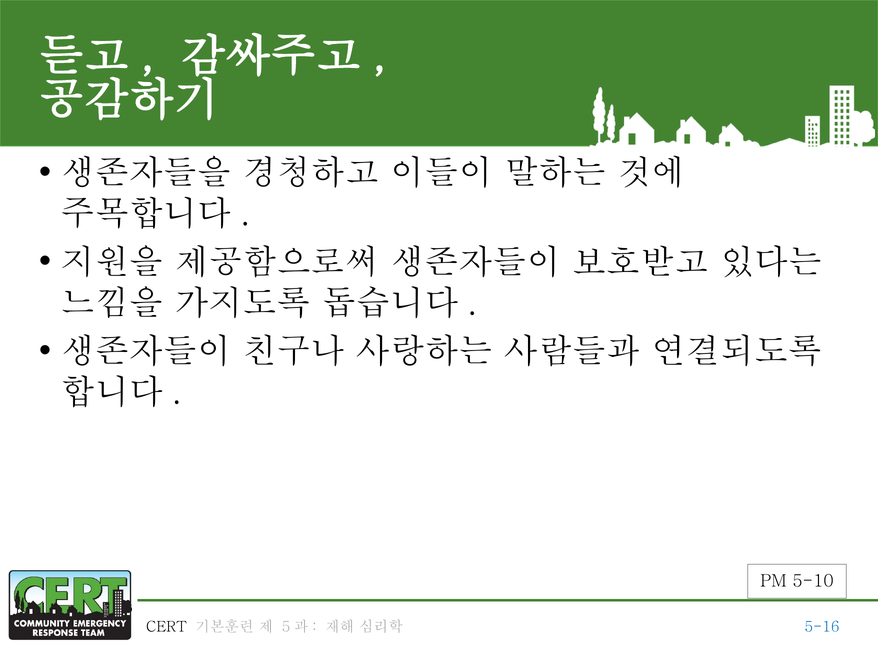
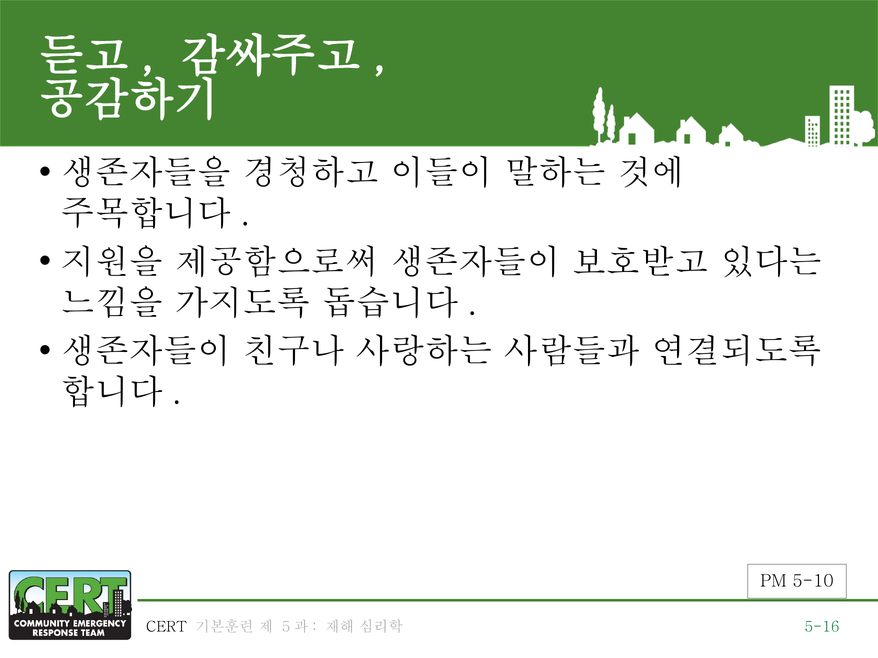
5-16 colour: blue -> green
